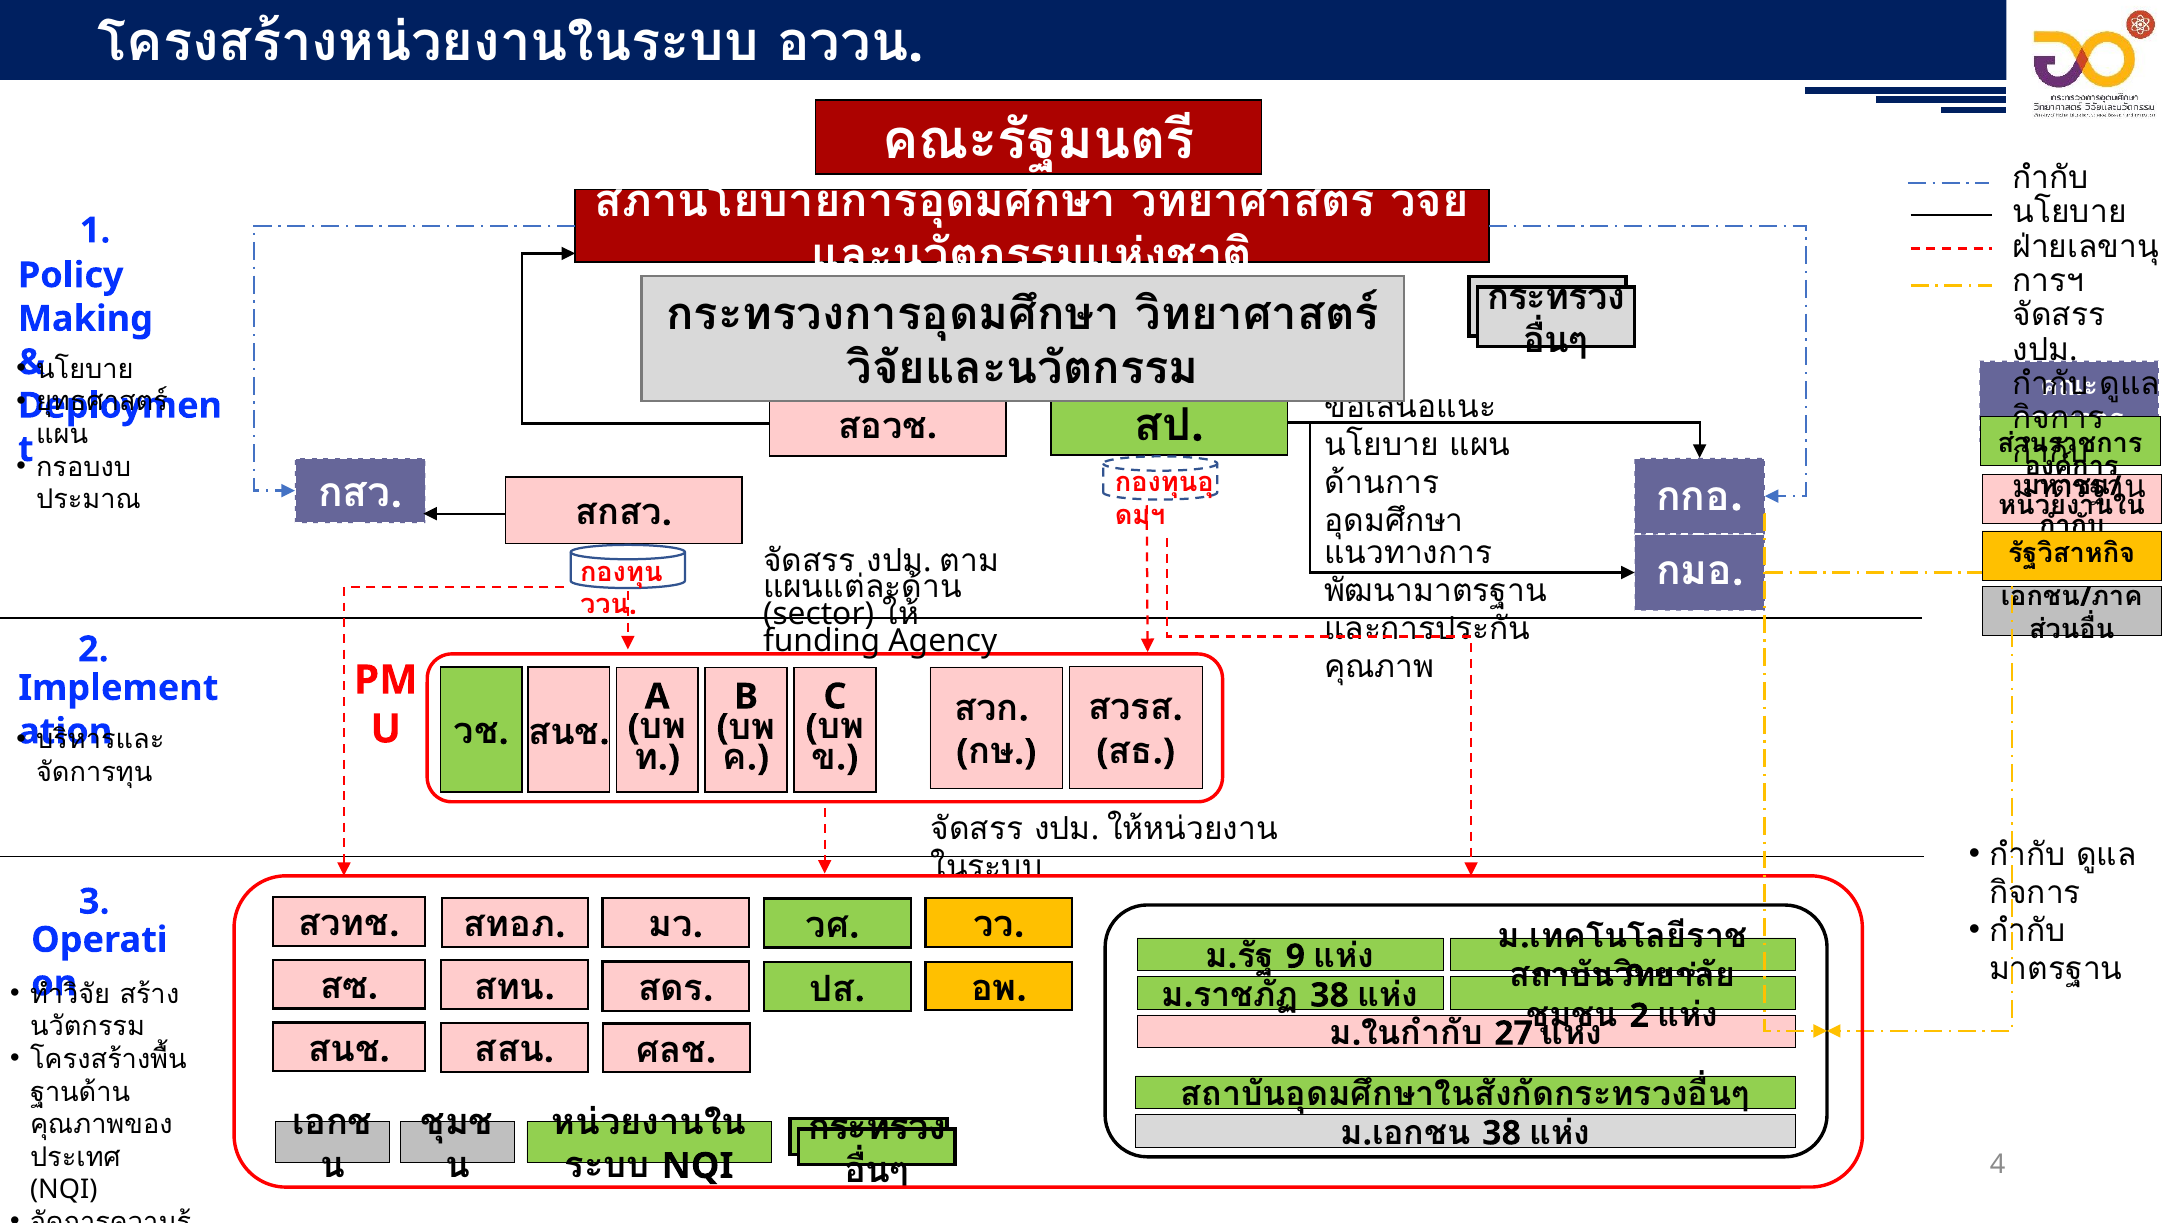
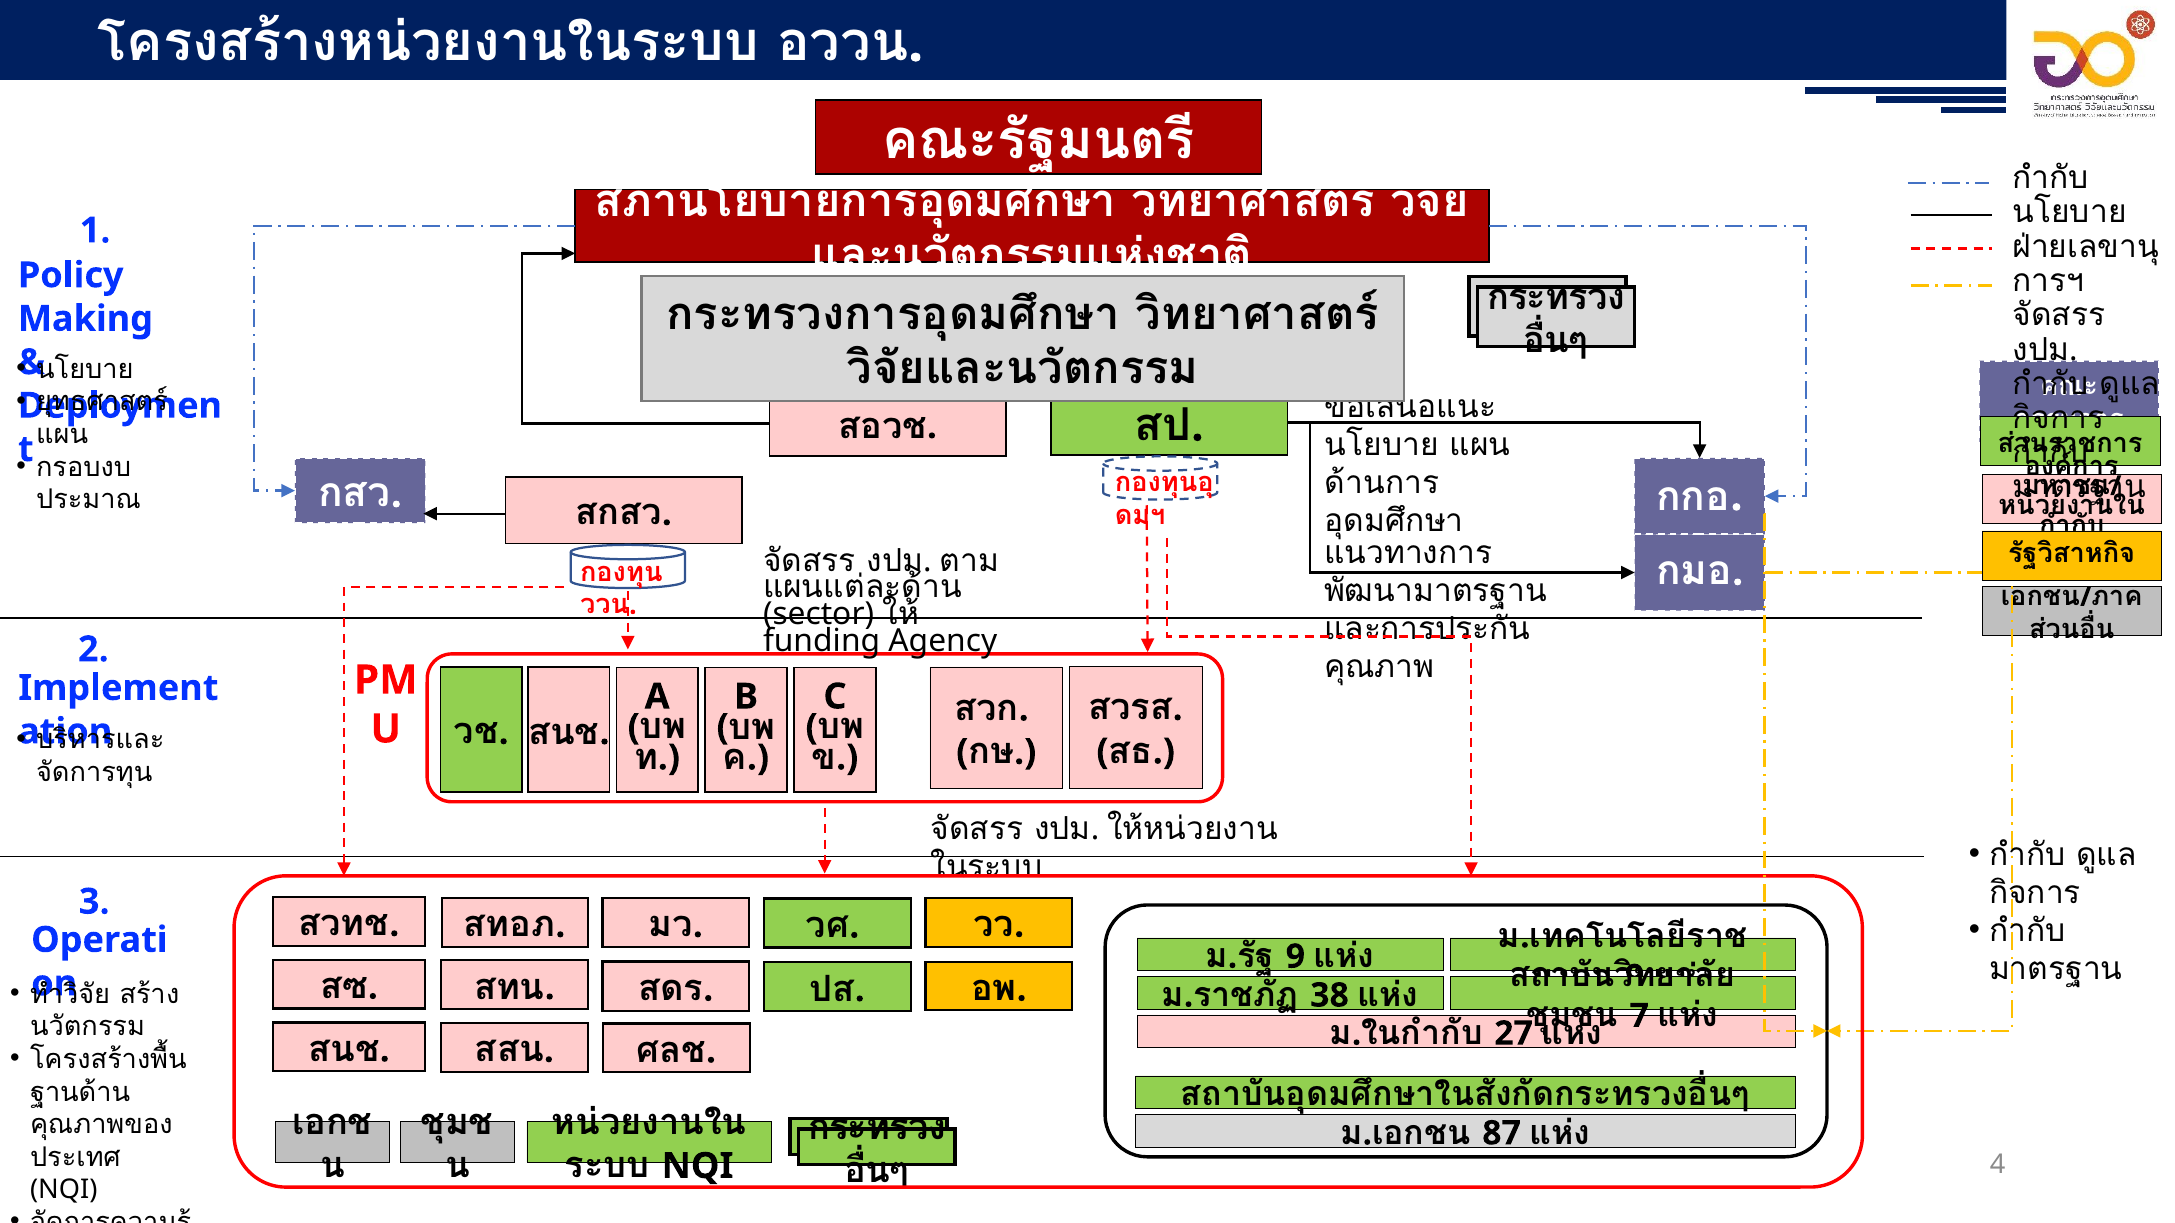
2 at (1639, 1016): 2 -> 7
38 at (1502, 1134): 38 -> 87
